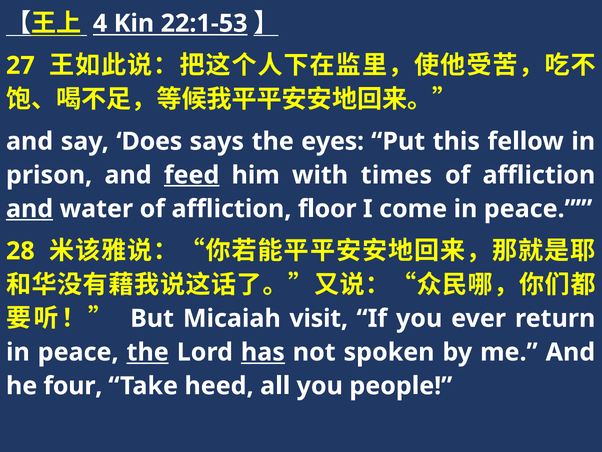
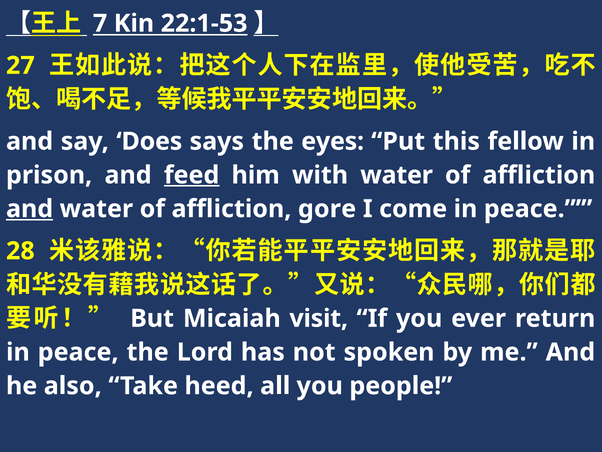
4: 4 -> 7
with times: times -> water
floor: floor -> gore
the at (148, 352) underline: present -> none
has underline: present -> none
four: four -> also
